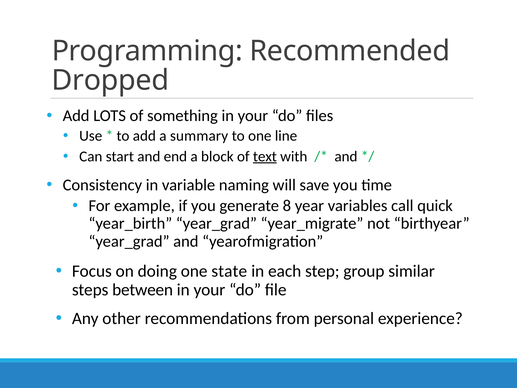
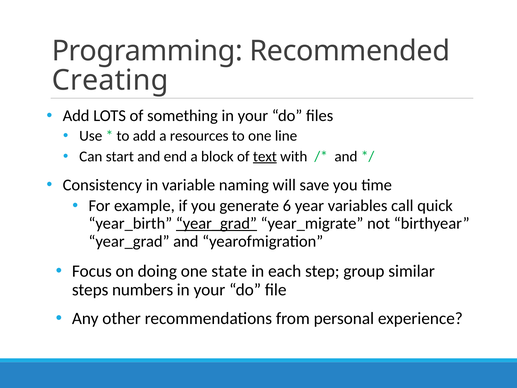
Dropped: Dropped -> Creating
summary: summary -> resources
8: 8 -> 6
year_grad at (216, 223) underline: none -> present
between: between -> numbers
